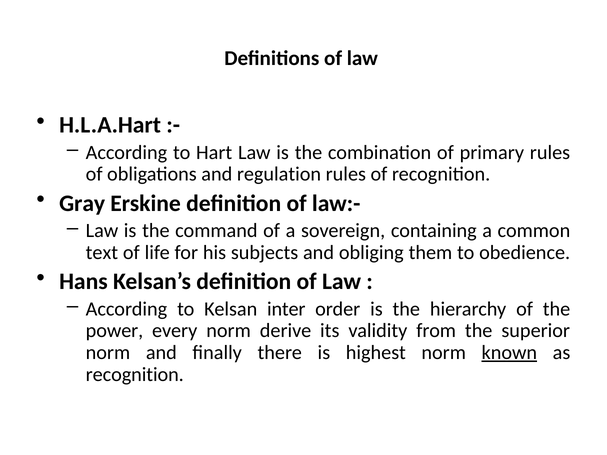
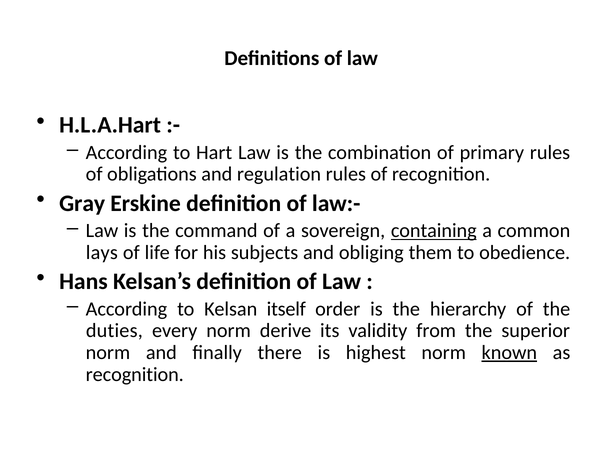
containing underline: none -> present
text: text -> lays
inter: inter -> itself
power: power -> duties
